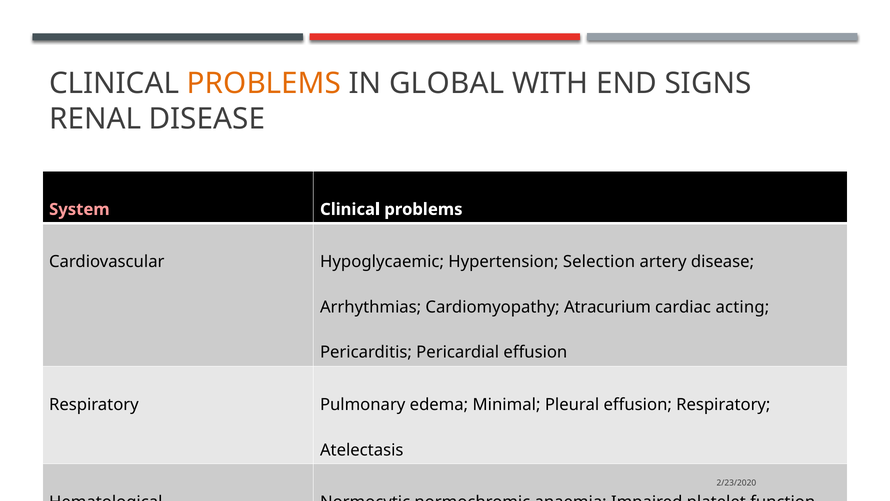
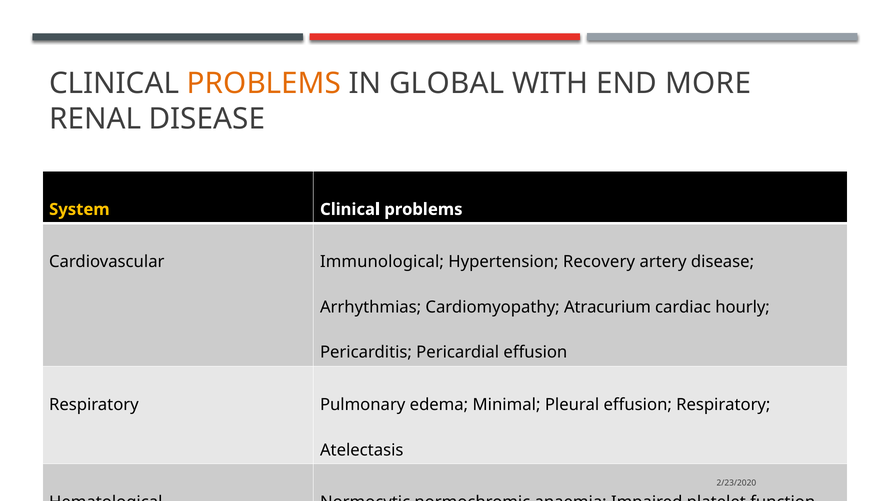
SIGNS: SIGNS -> MORE
System colour: pink -> yellow
Hypoglycaemic: Hypoglycaemic -> Immunological
Selection: Selection -> Recovery
acting: acting -> hourly
